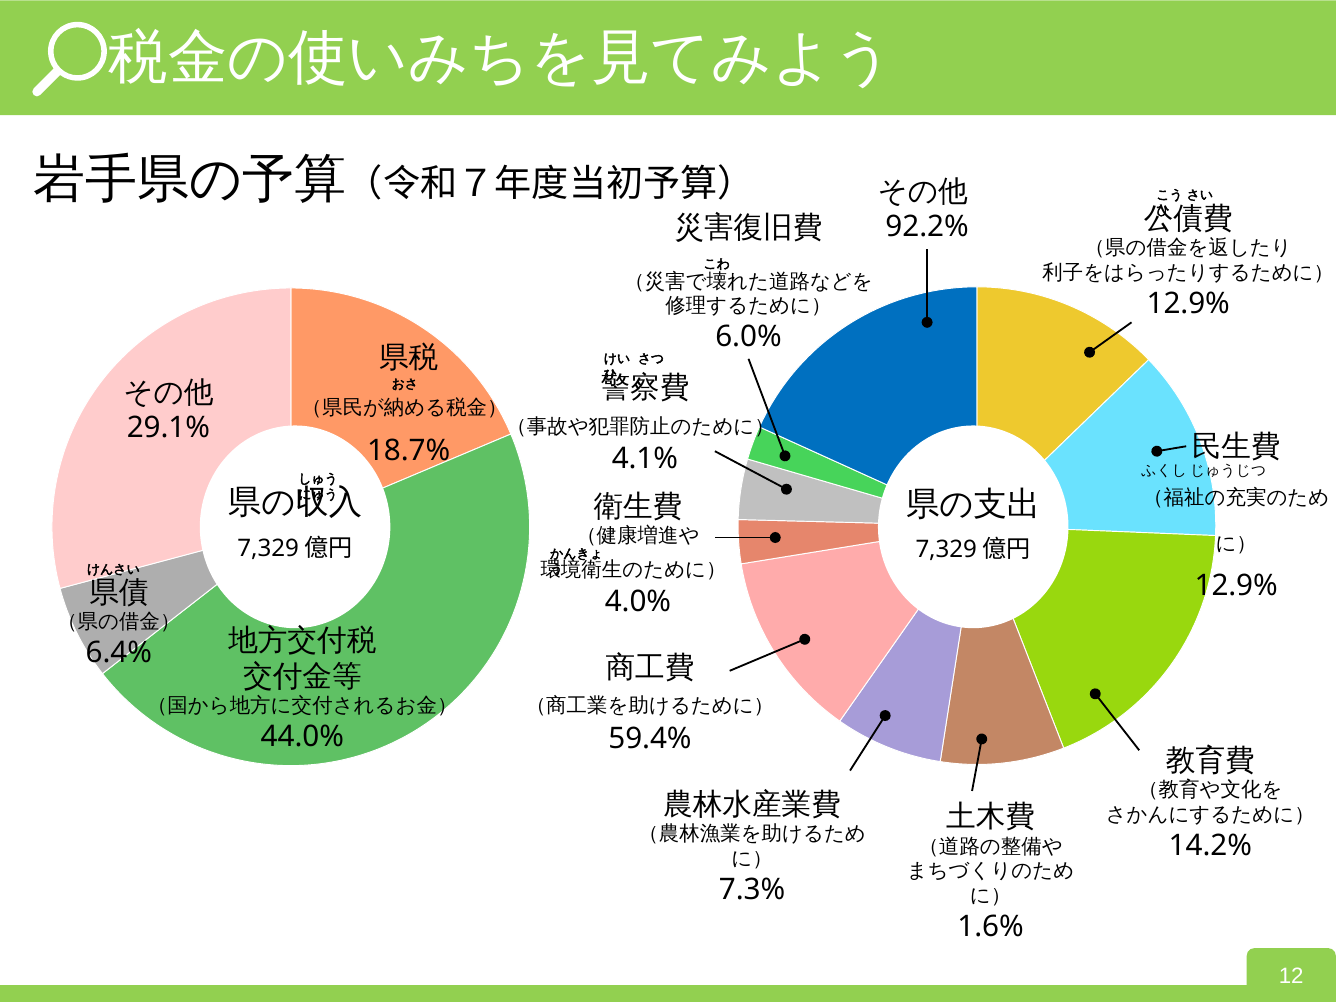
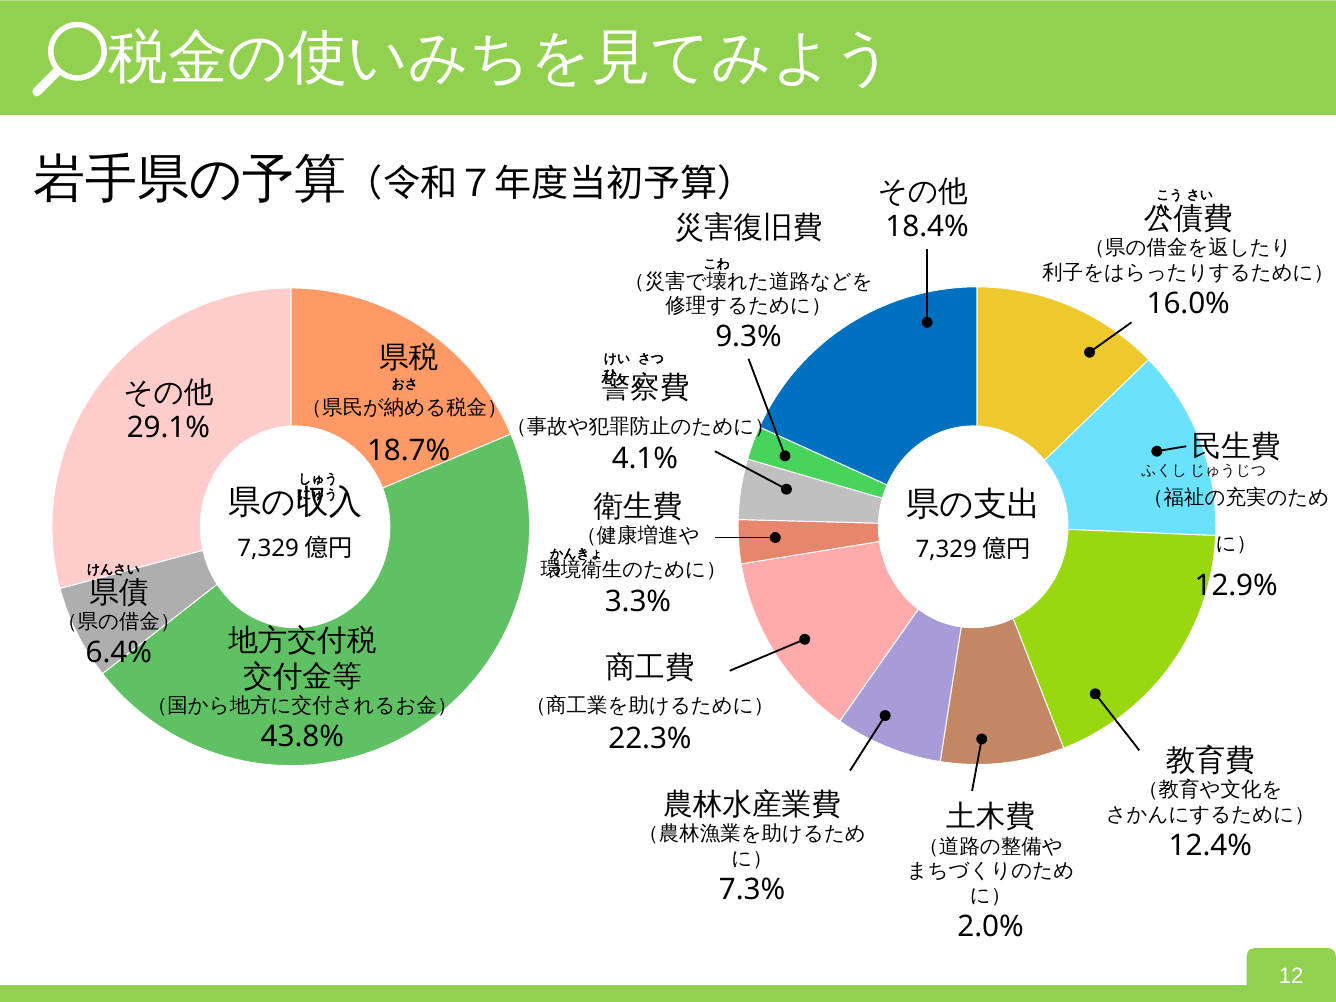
92.2%: 92.2% -> 18.4%
12.9% at (1188, 303): 12.9% -> 16.0%
6.0%: 6.0% -> 9.3%
4.0%: 4.0% -> 3.3%
44.0%: 44.0% -> 43.8%
59.4%: 59.4% -> 22.3%
14.2%: 14.2% -> 12.4%
1.6%: 1.6% -> 2.0%
